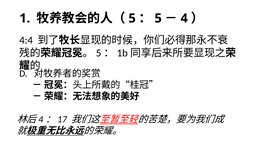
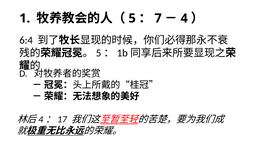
5 at (158, 18): 5 -> 7
4:4: 4:4 -> 6:4
